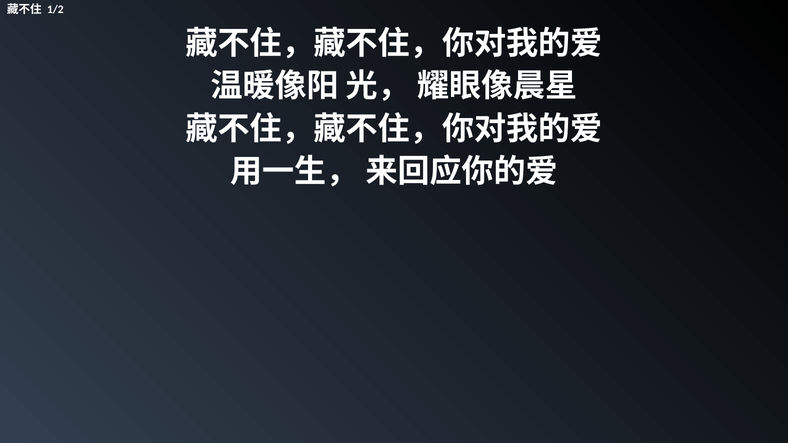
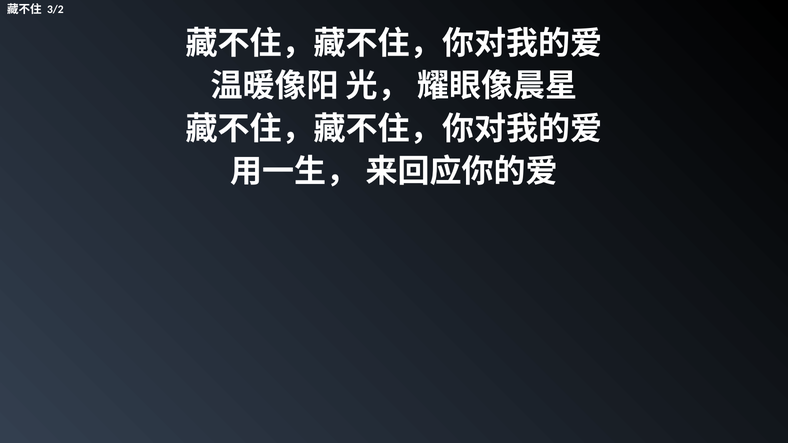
1/2: 1/2 -> 3/2
